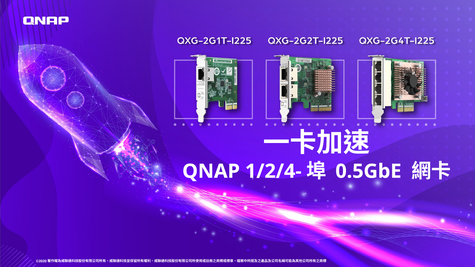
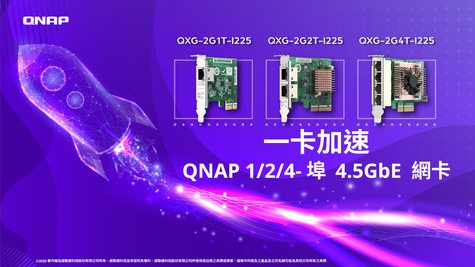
0.5GbE: 0.5GbE -> 4.5GbE
